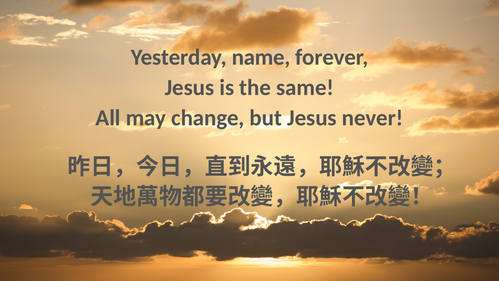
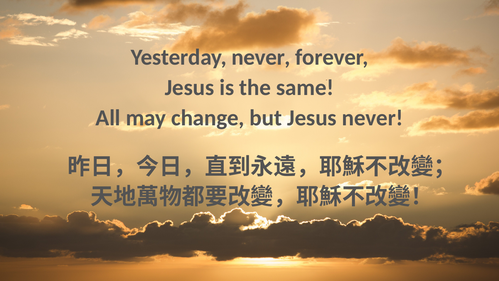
Yesterday name: name -> never
